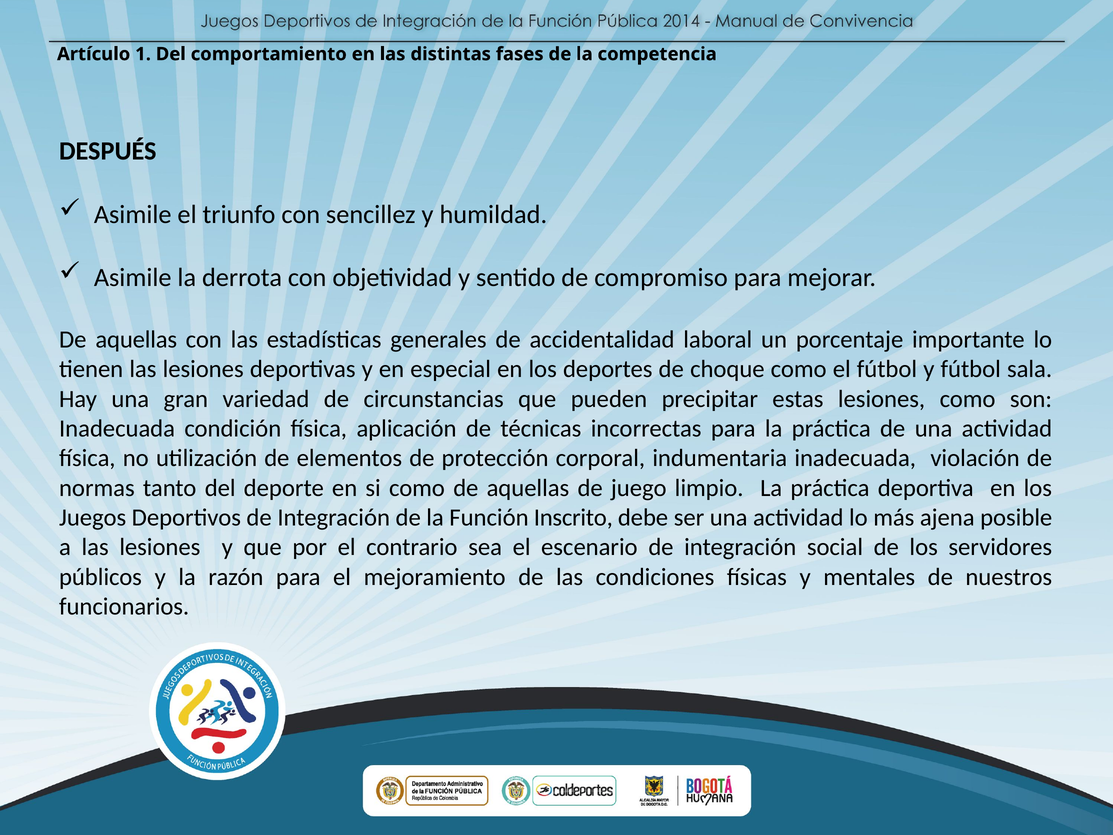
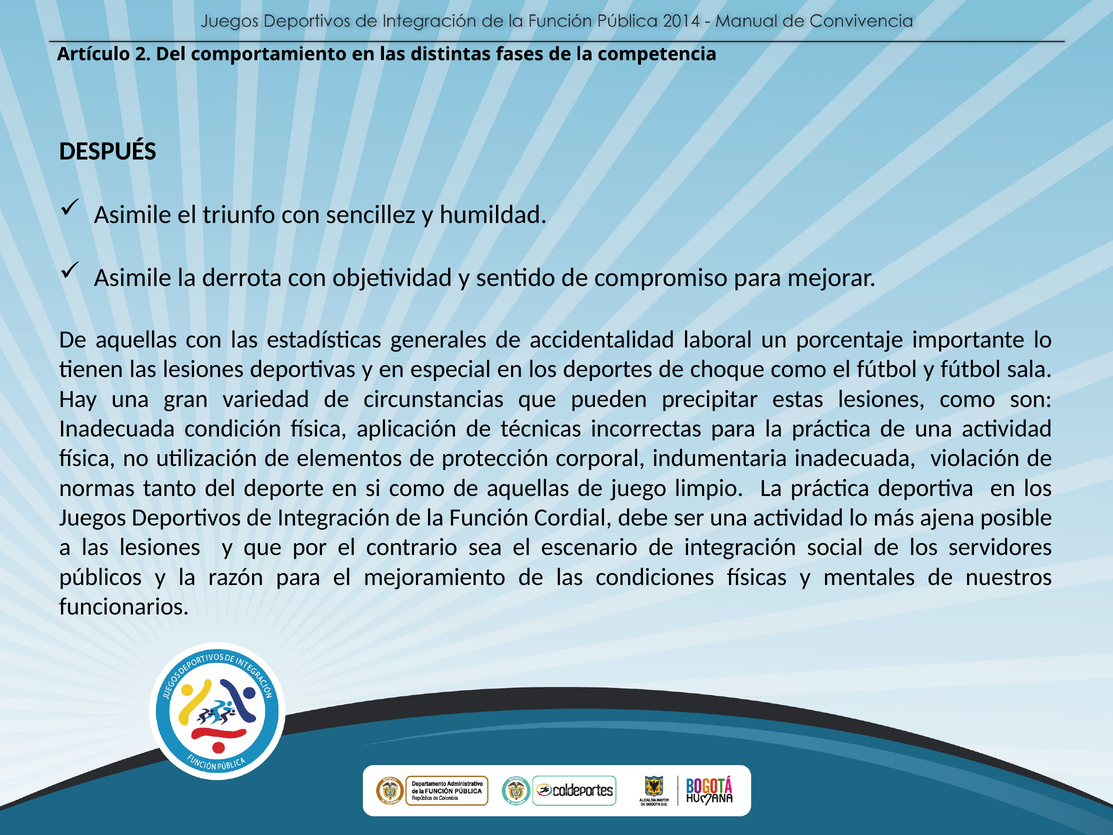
1: 1 -> 2
Inscrito: Inscrito -> Cordial
